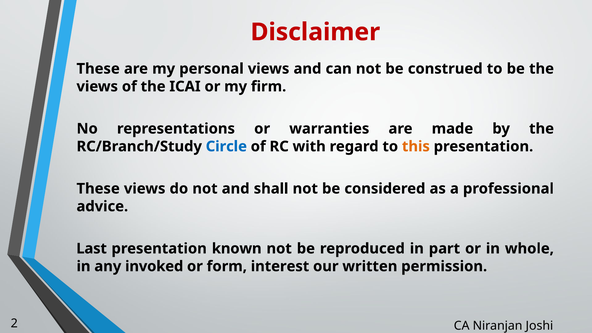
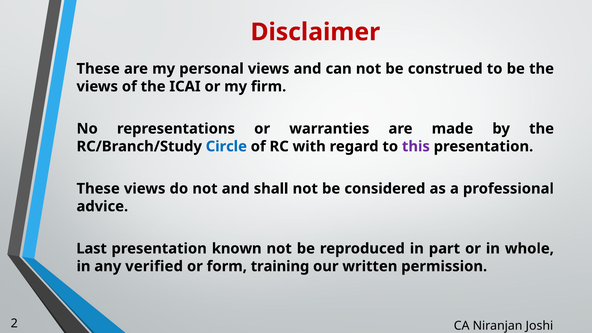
this colour: orange -> purple
invoked: invoked -> verified
interest: interest -> training
